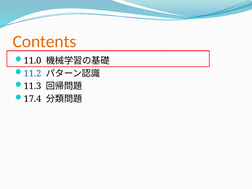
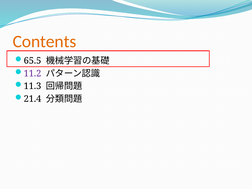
11.0: 11.0 -> 65.5
11.2 colour: blue -> purple
17.4: 17.4 -> 21.4
